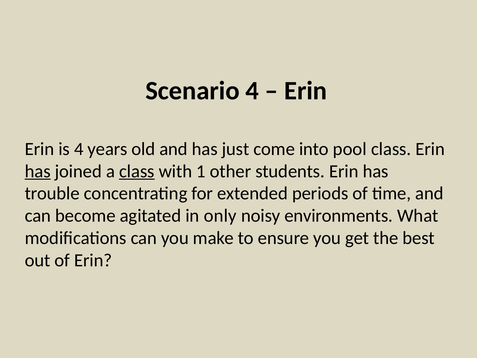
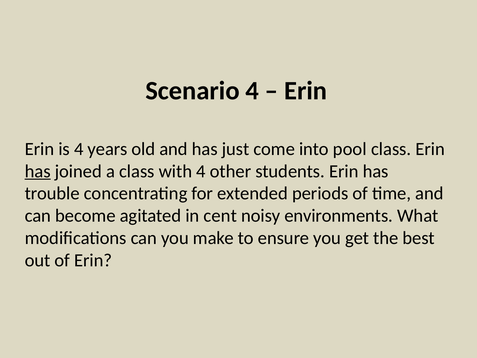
class at (137, 171) underline: present -> none
with 1: 1 -> 4
only: only -> cent
